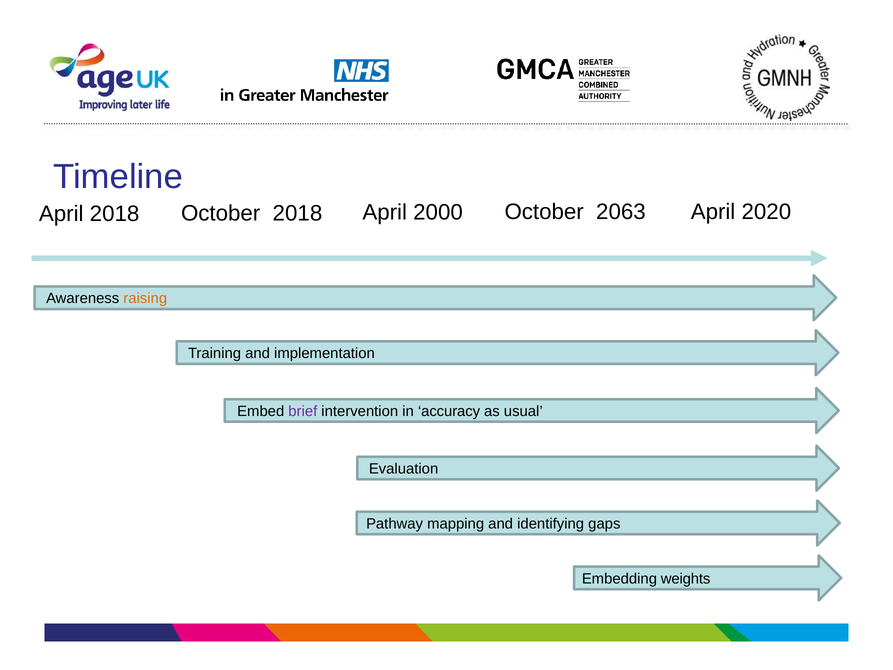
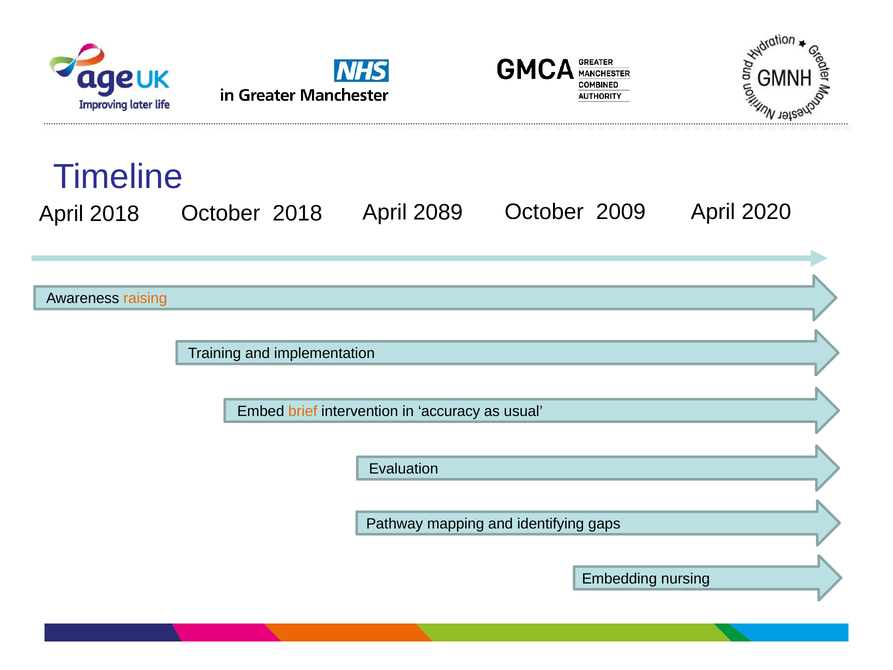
2000: 2000 -> 2089
2063: 2063 -> 2009
brief colour: purple -> orange
weights: weights -> nursing
